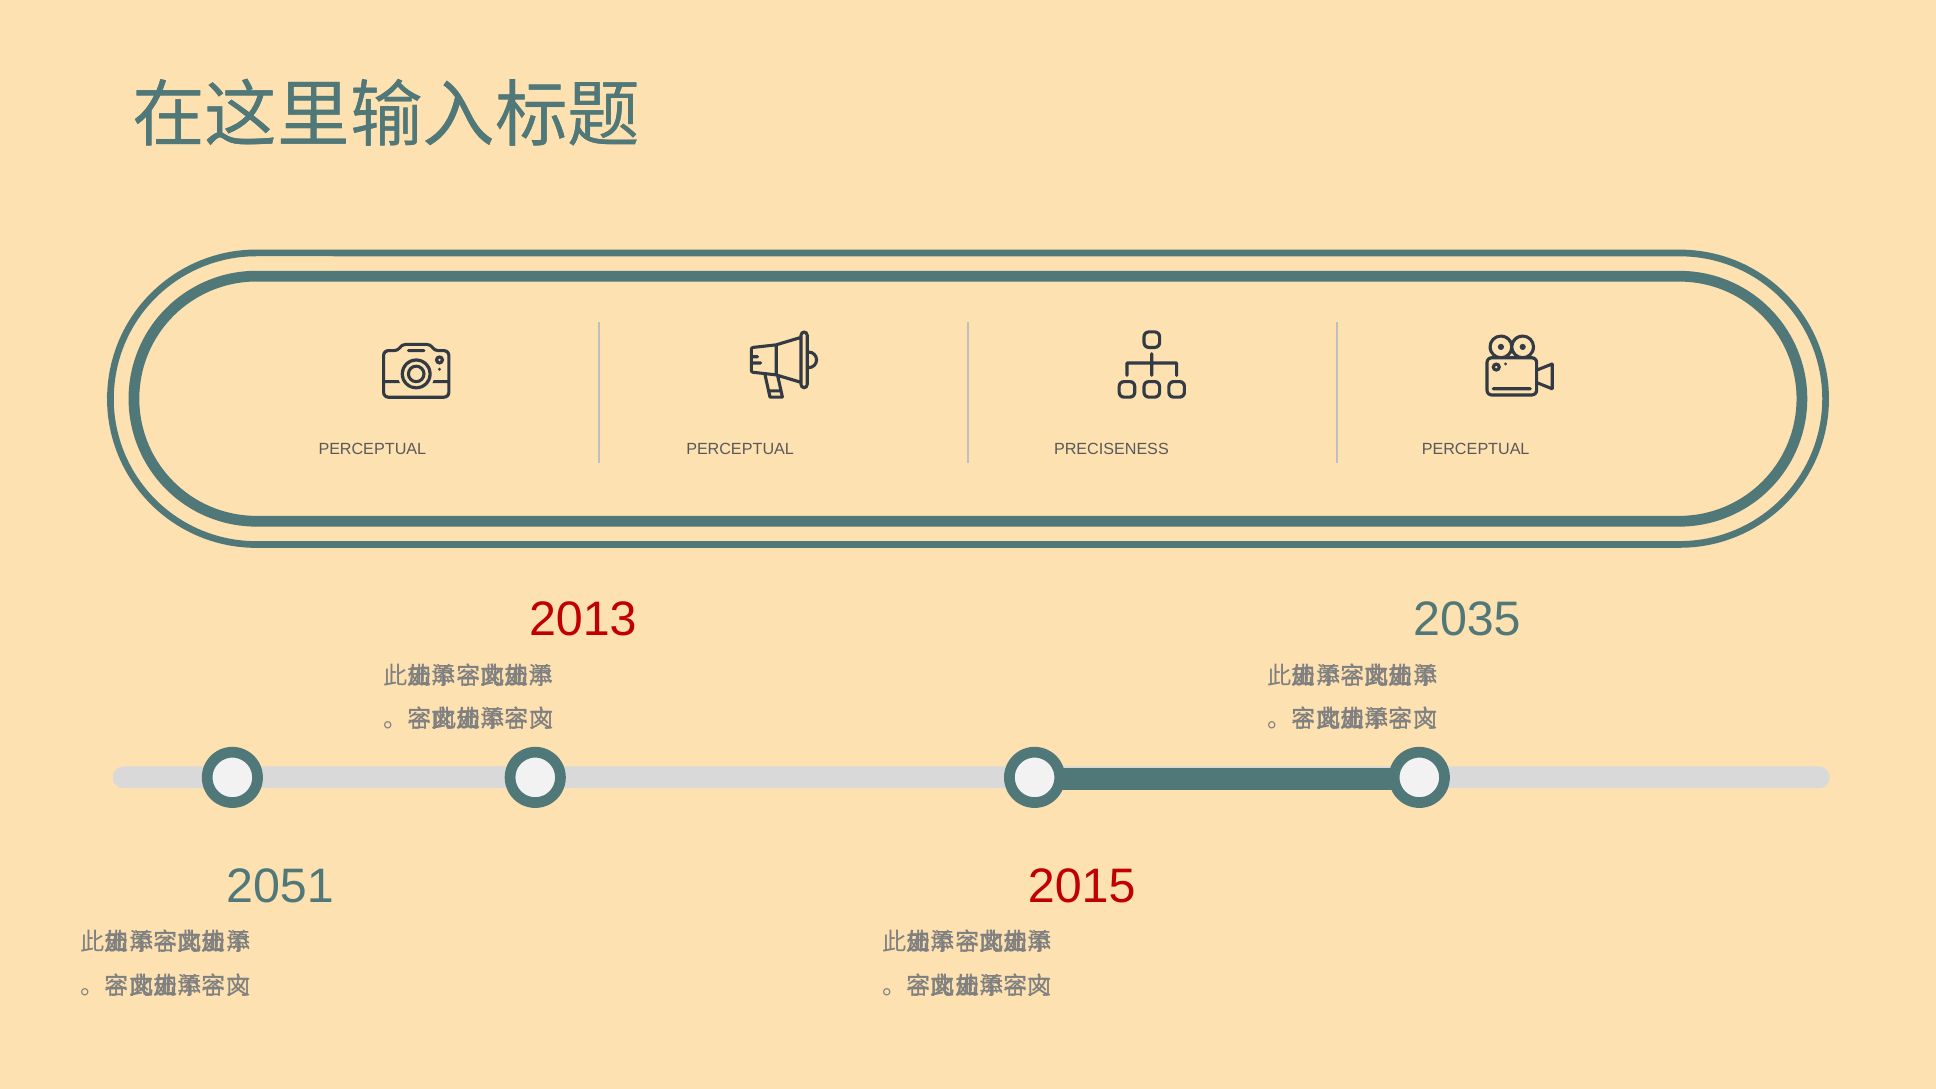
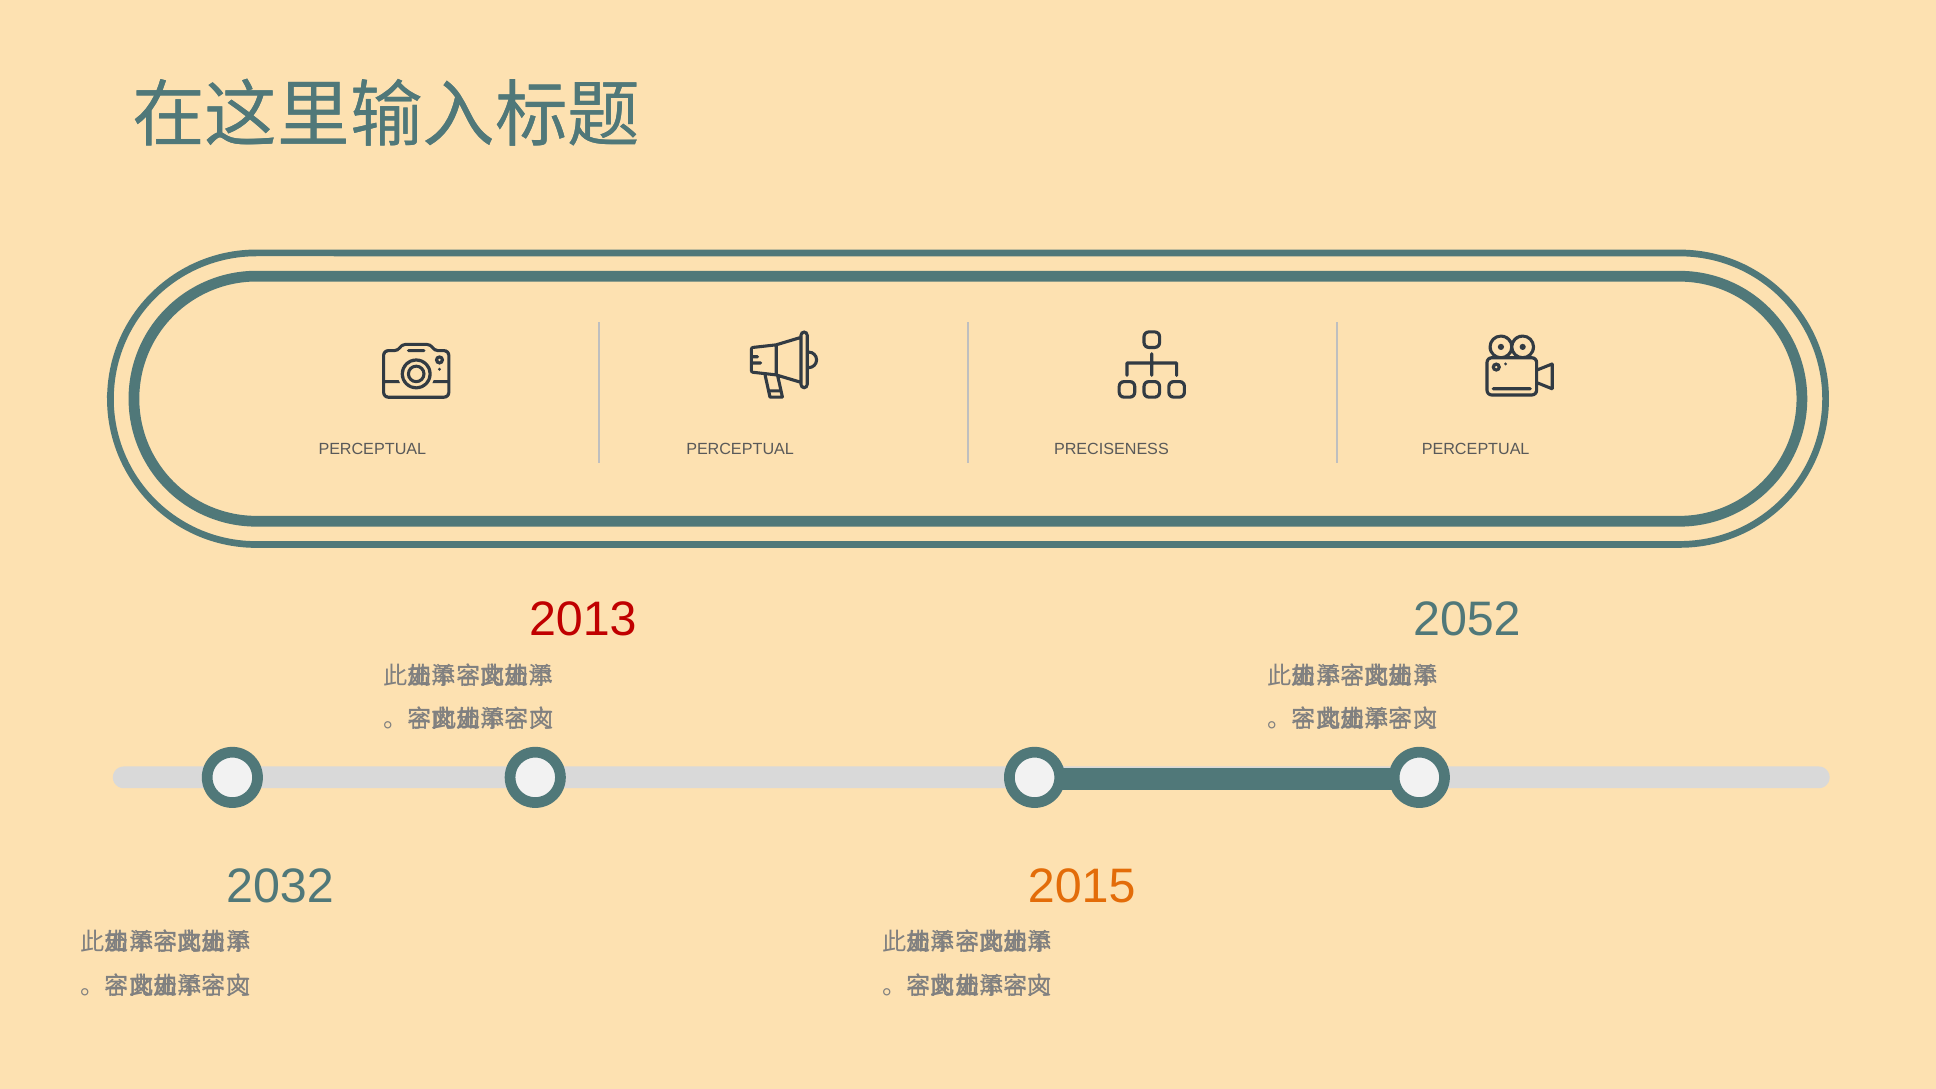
2035: 2035 -> 2052
2051: 2051 -> 2032
2015 colour: red -> orange
